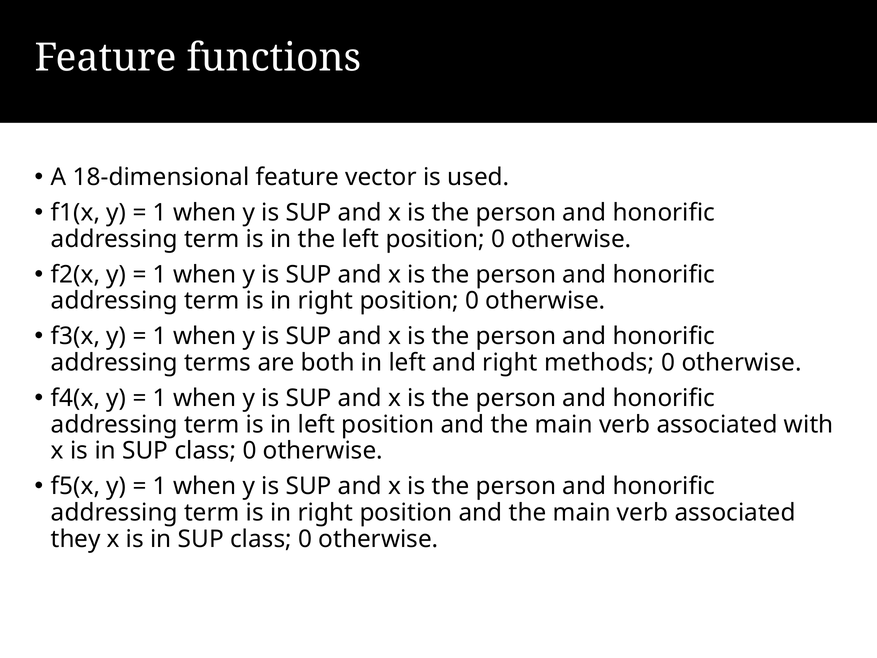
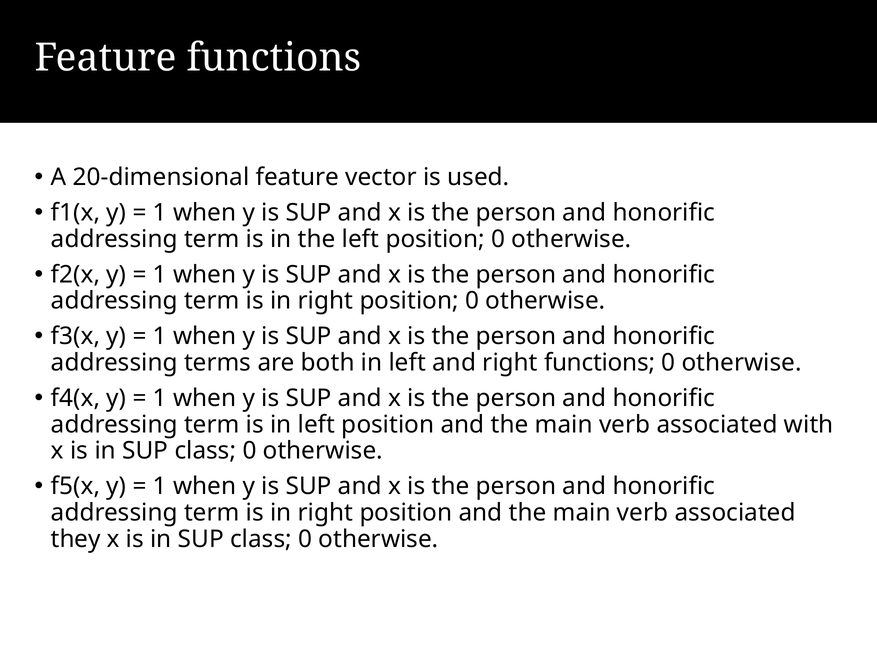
18-dimensional: 18-dimensional -> 20-dimensional
right methods: methods -> functions
